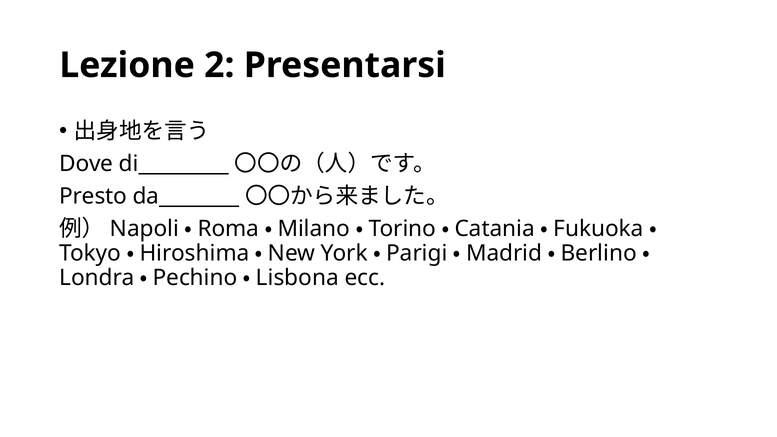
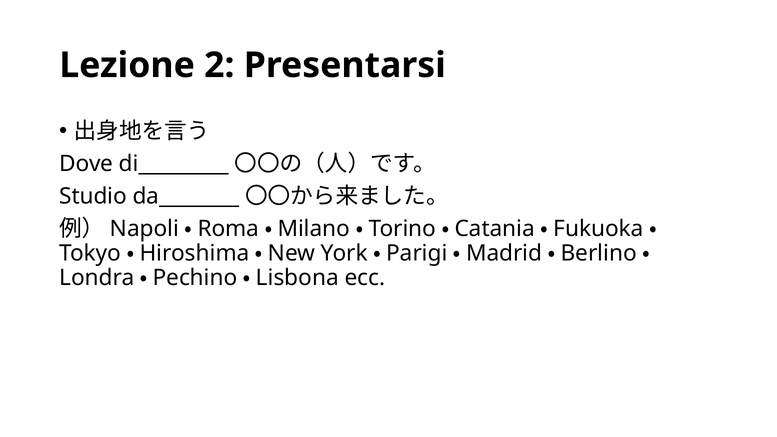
Presto: Presto -> Studio
